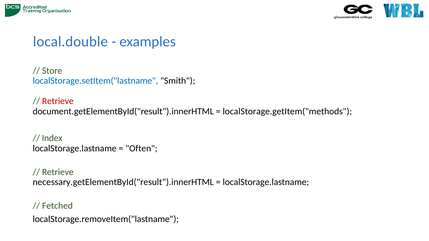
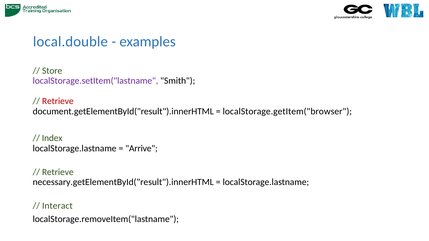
localStorage.setItem("lastname colour: blue -> purple
localStorage.getItem("methods: localStorage.getItem("methods -> localStorage.getItem("browser
Often: Often -> Arrive
Fetched: Fetched -> Interact
